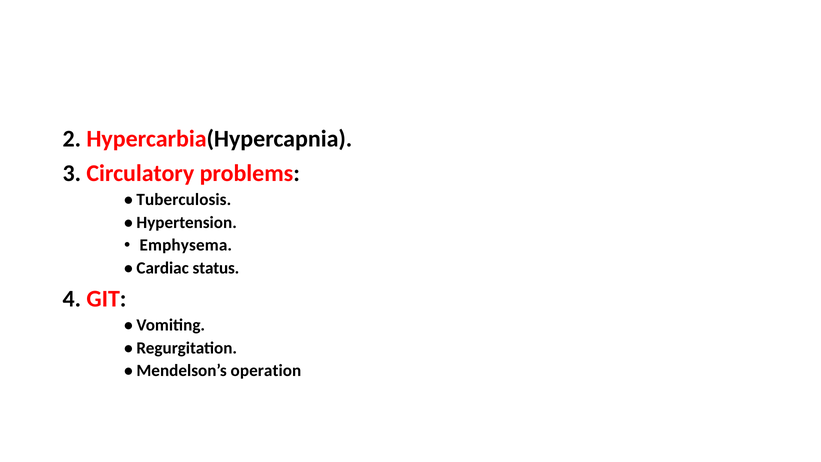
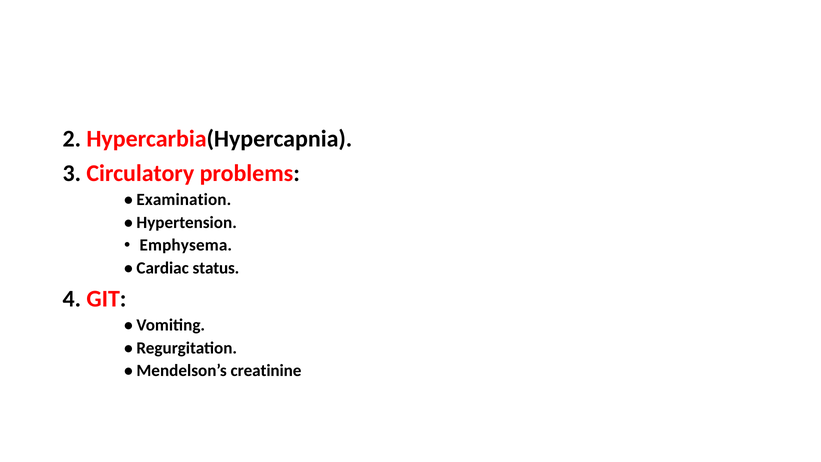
Tuberculosis: Tuberculosis -> Examination
operation: operation -> creatinine
